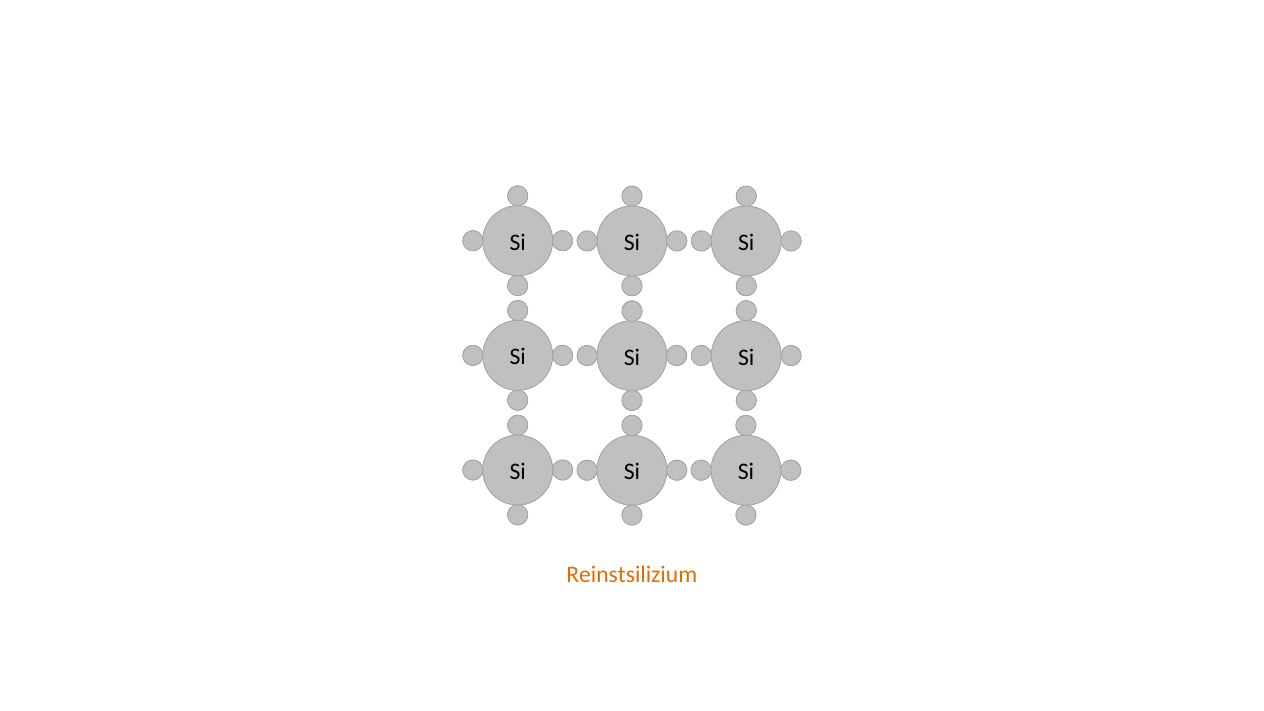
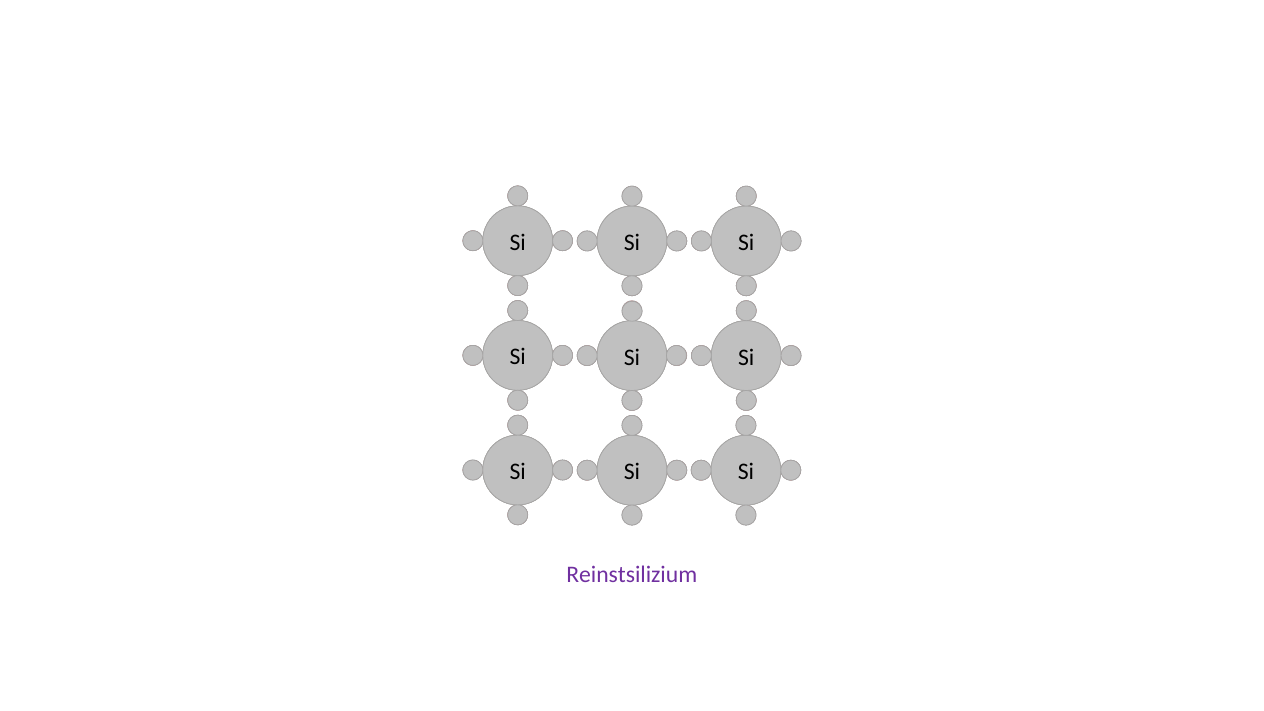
Reinstsilizium colour: orange -> purple
